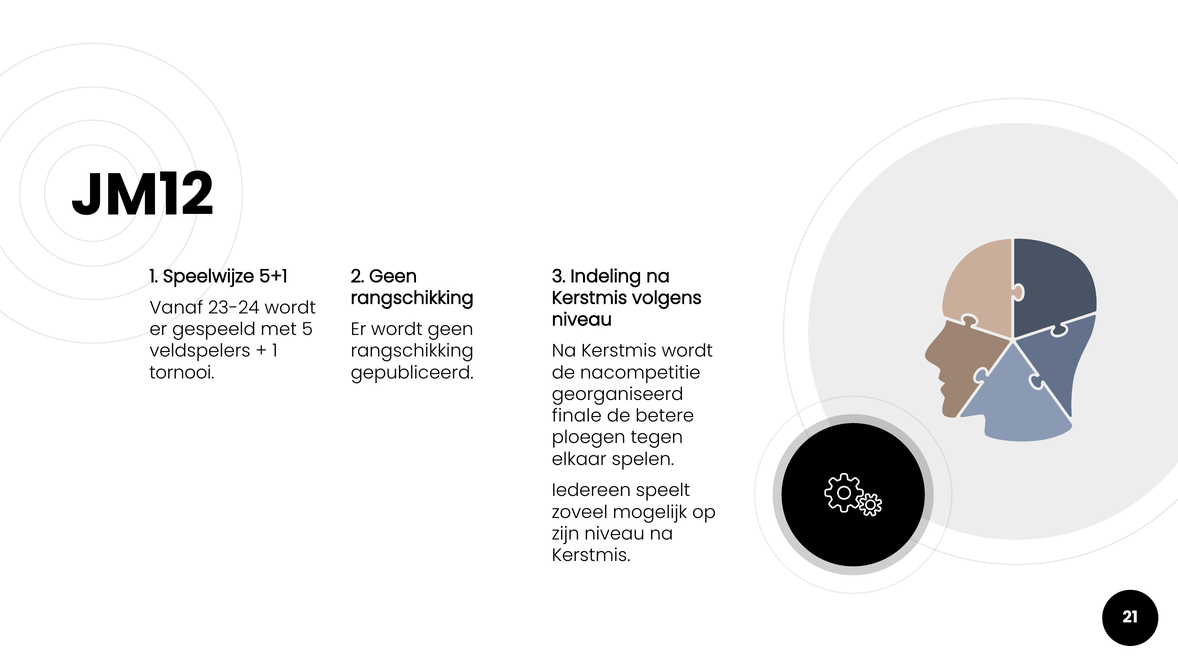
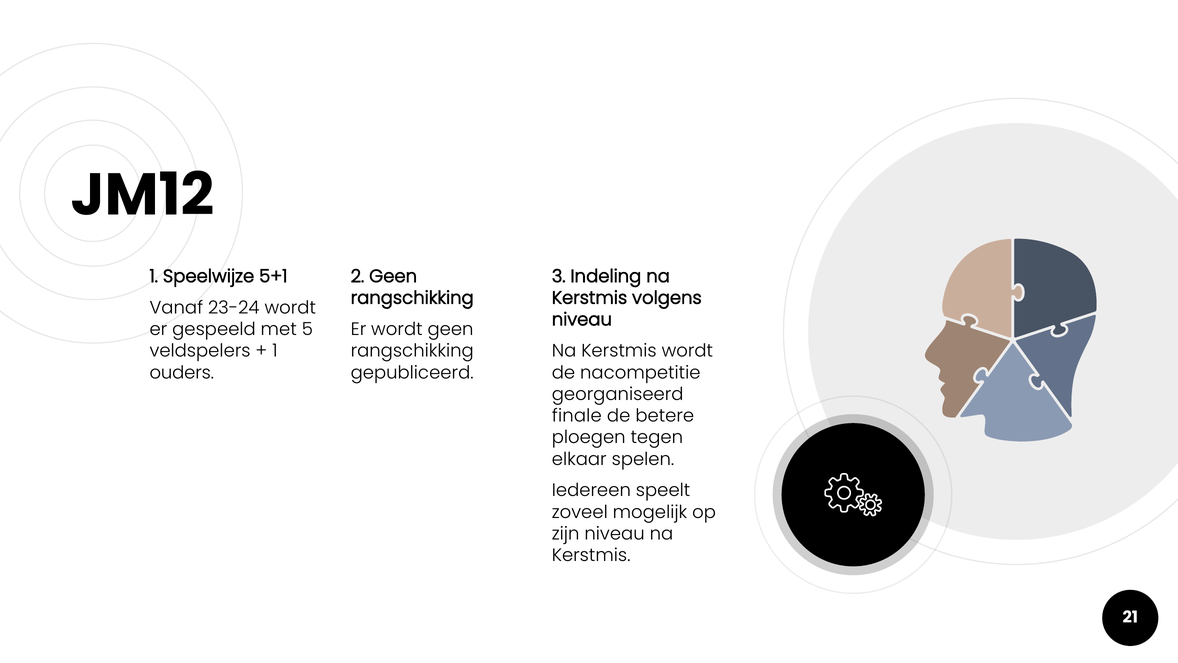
tornooi: tornooi -> ouders
